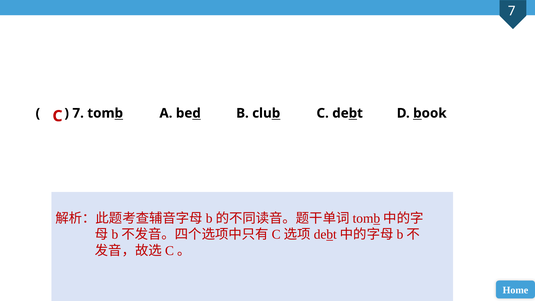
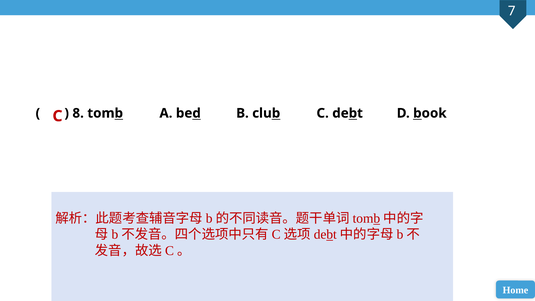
7 at (78, 113): 7 -> 8
